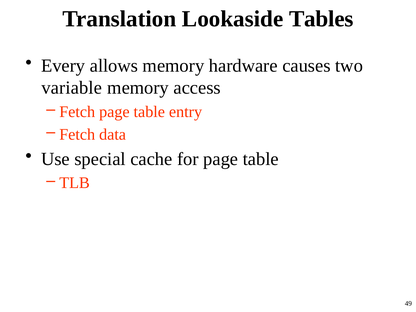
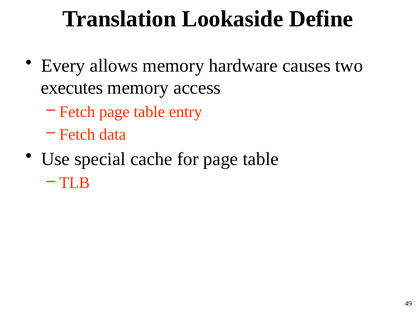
Tables: Tables -> Define
variable: variable -> executes
